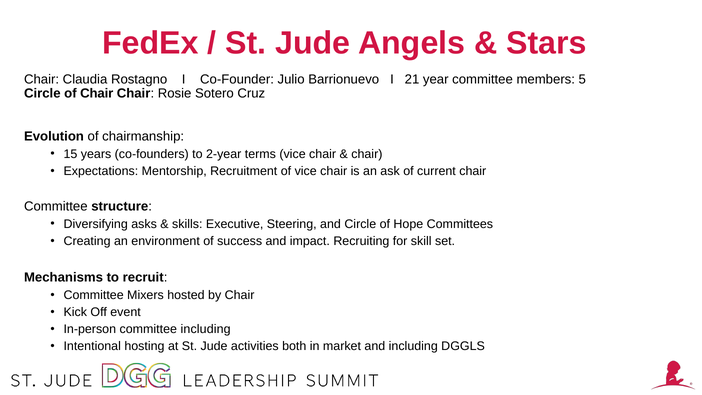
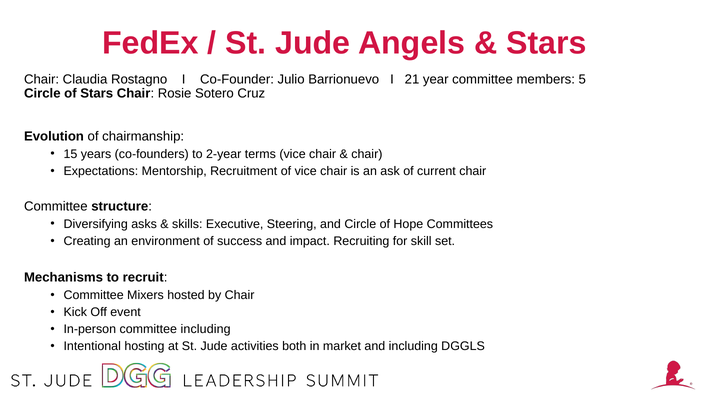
of Chair: Chair -> Stars
